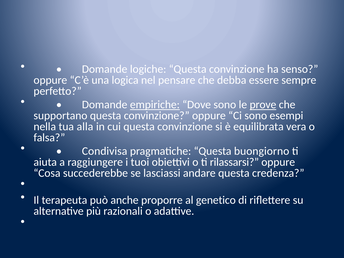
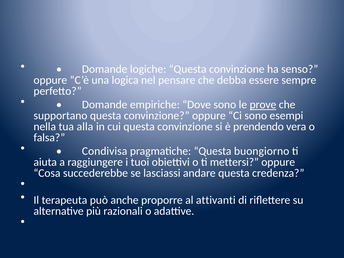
empiriche underline: present -> none
equilibrata: equilibrata -> prendendo
rilassarsi: rilassarsi -> mettersi
genetico: genetico -> attivanti
